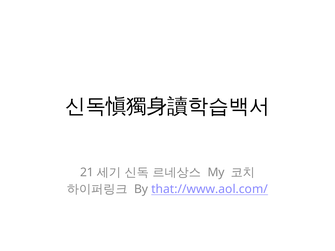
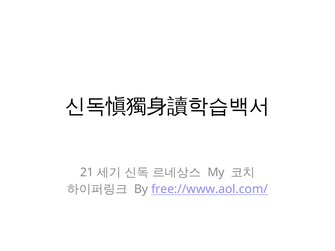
that://www.aol.com/: that://www.aol.com/ -> free://www.aol.com/
